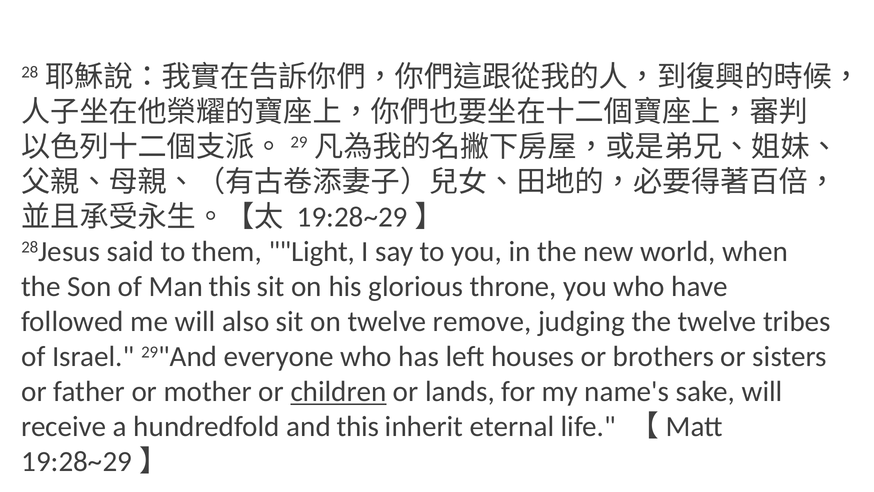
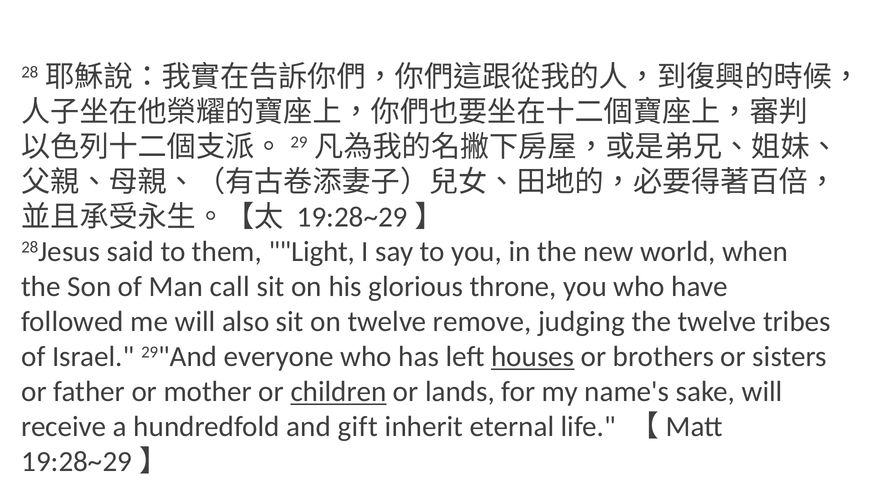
Man this: this -> call
houses underline: none -> present
and this: this -> gift
